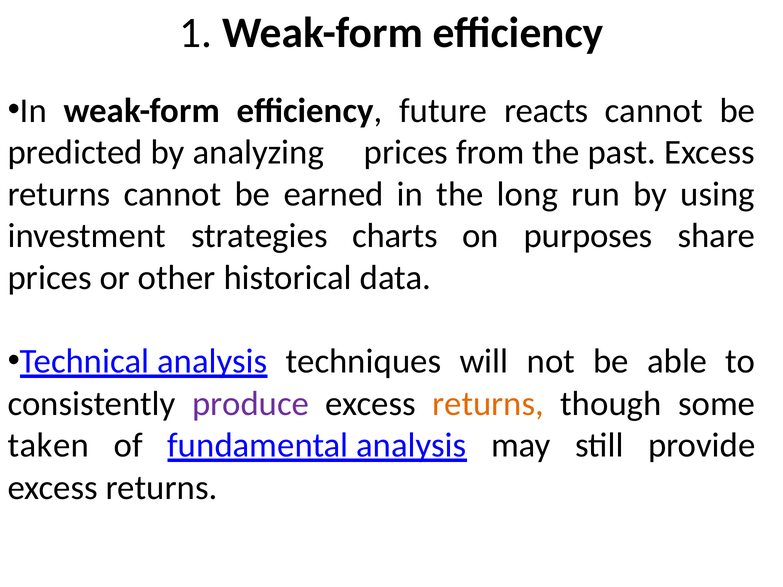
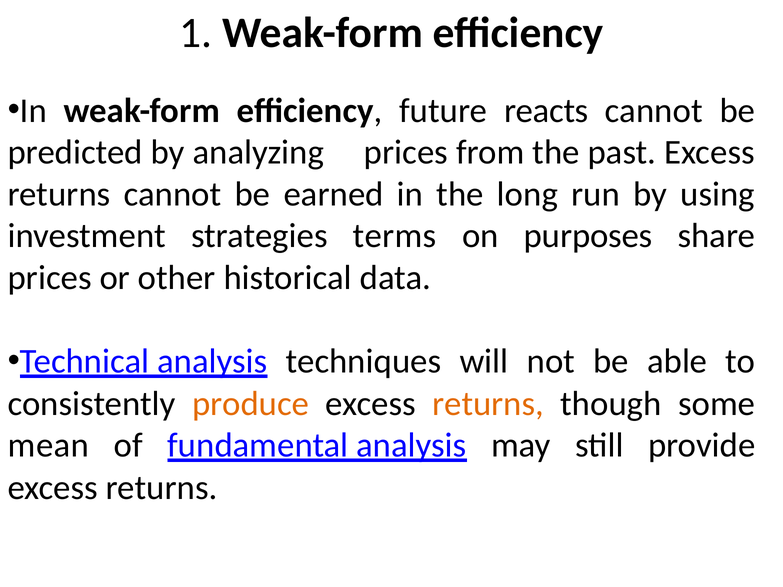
charts: charts -> terms
produce colour: purple -> orange
taken: taken -> mean
